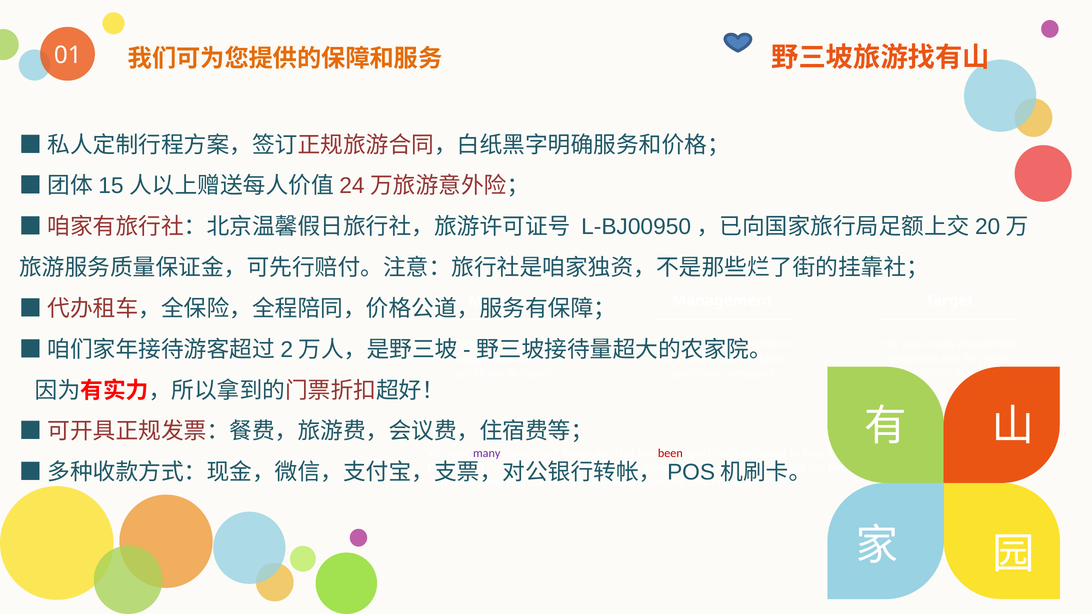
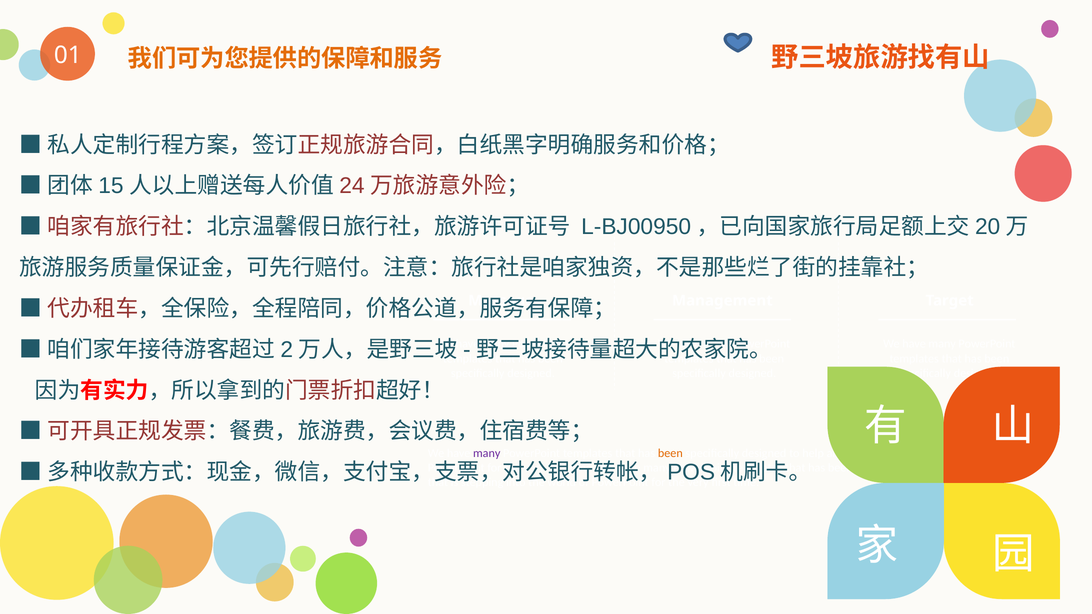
been at (670, 453) colour: red -> orange
